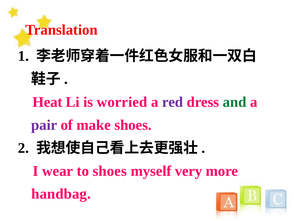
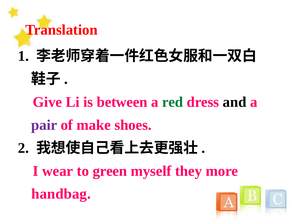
Heat: Heat -> Give
worried: worried -> between
red colour: purple -> green
and colour: green -> black
to shoes: shoes -> green
very: very -> they
